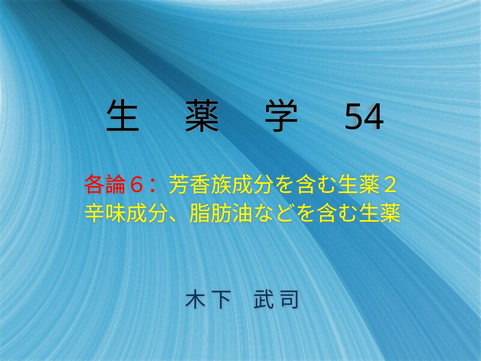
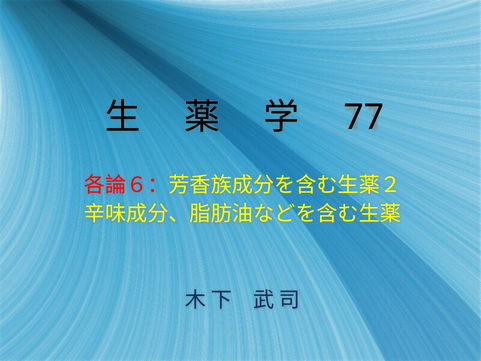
54: 54 -> 77
